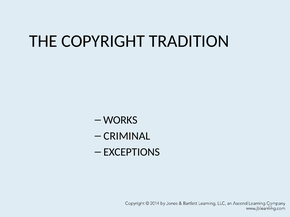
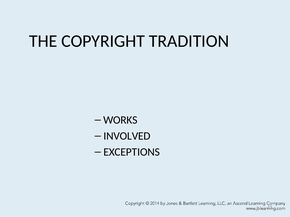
CRIMINAL: CRIMINAL -> INVOLVED
